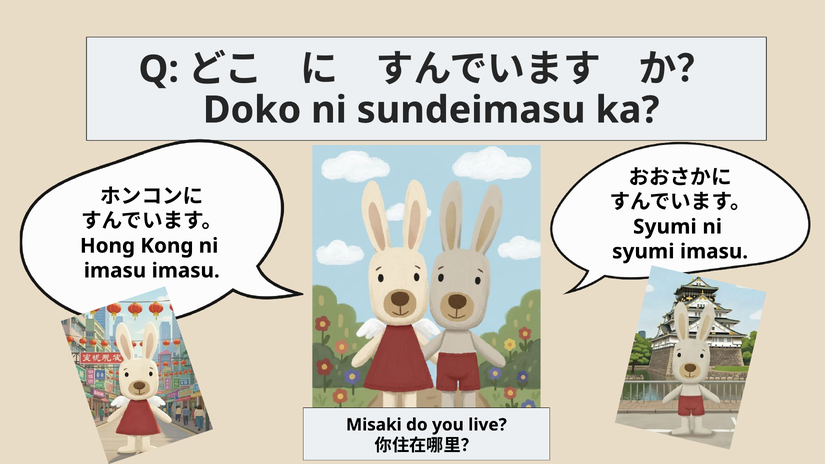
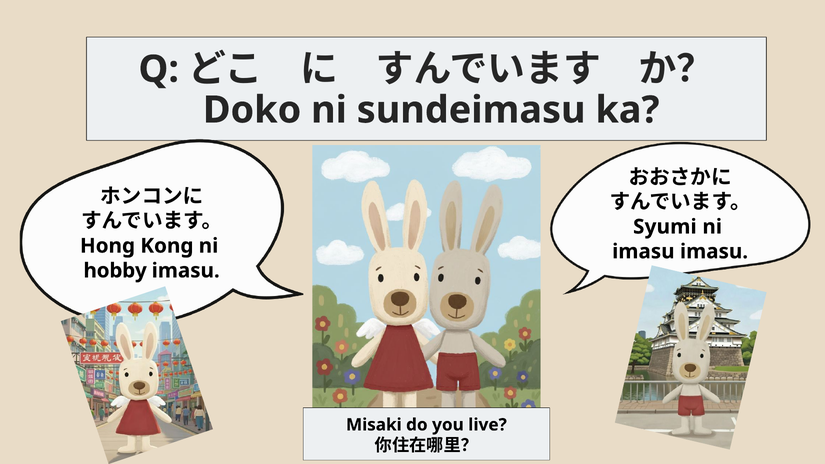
syumi at (643, 252): syumi -> imasu
imasu at (115, 271): imasu -> hobby
